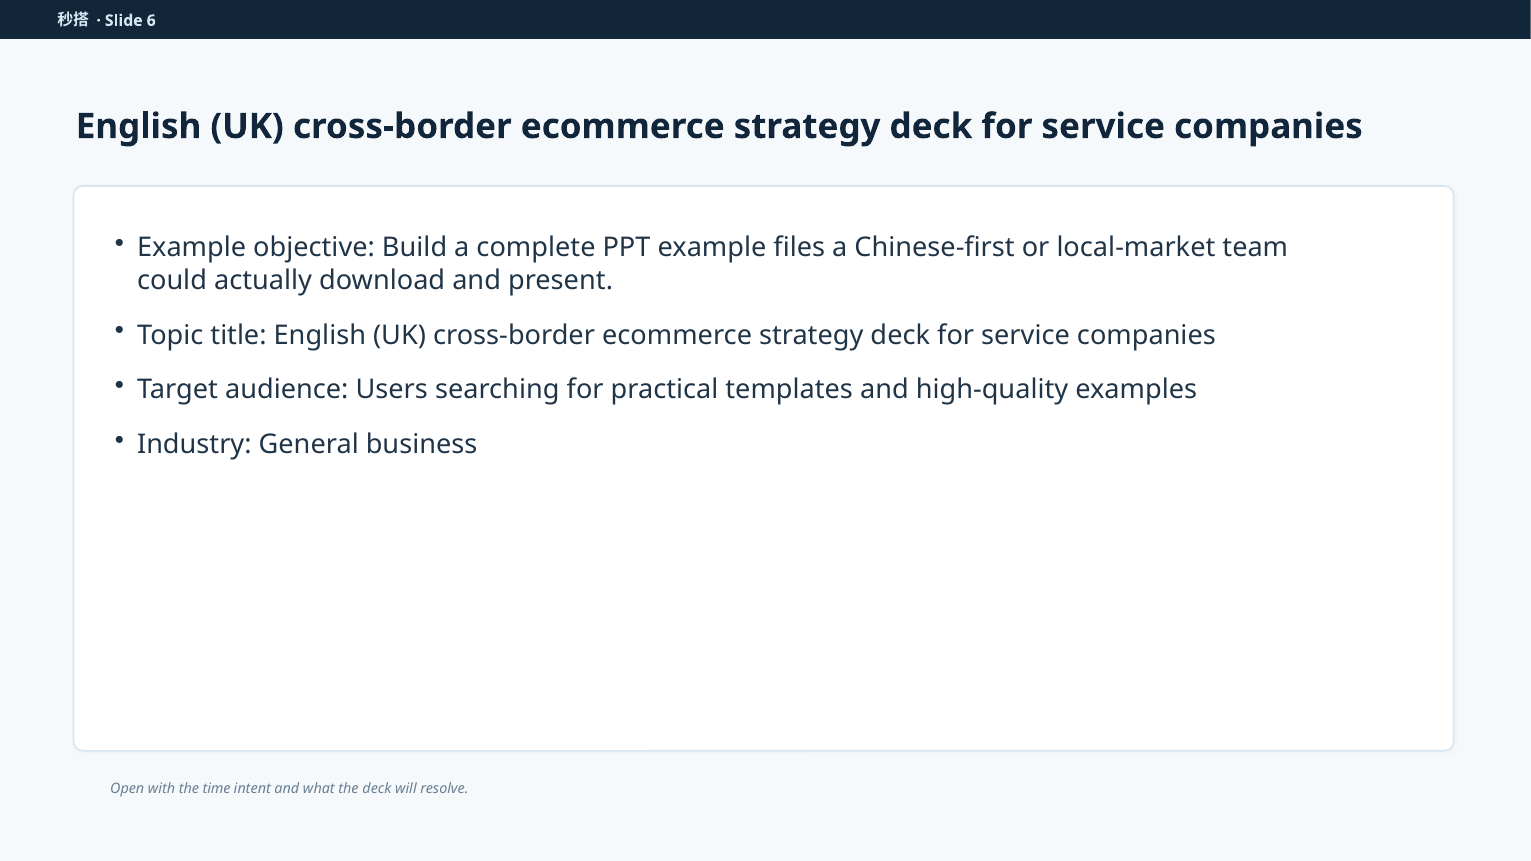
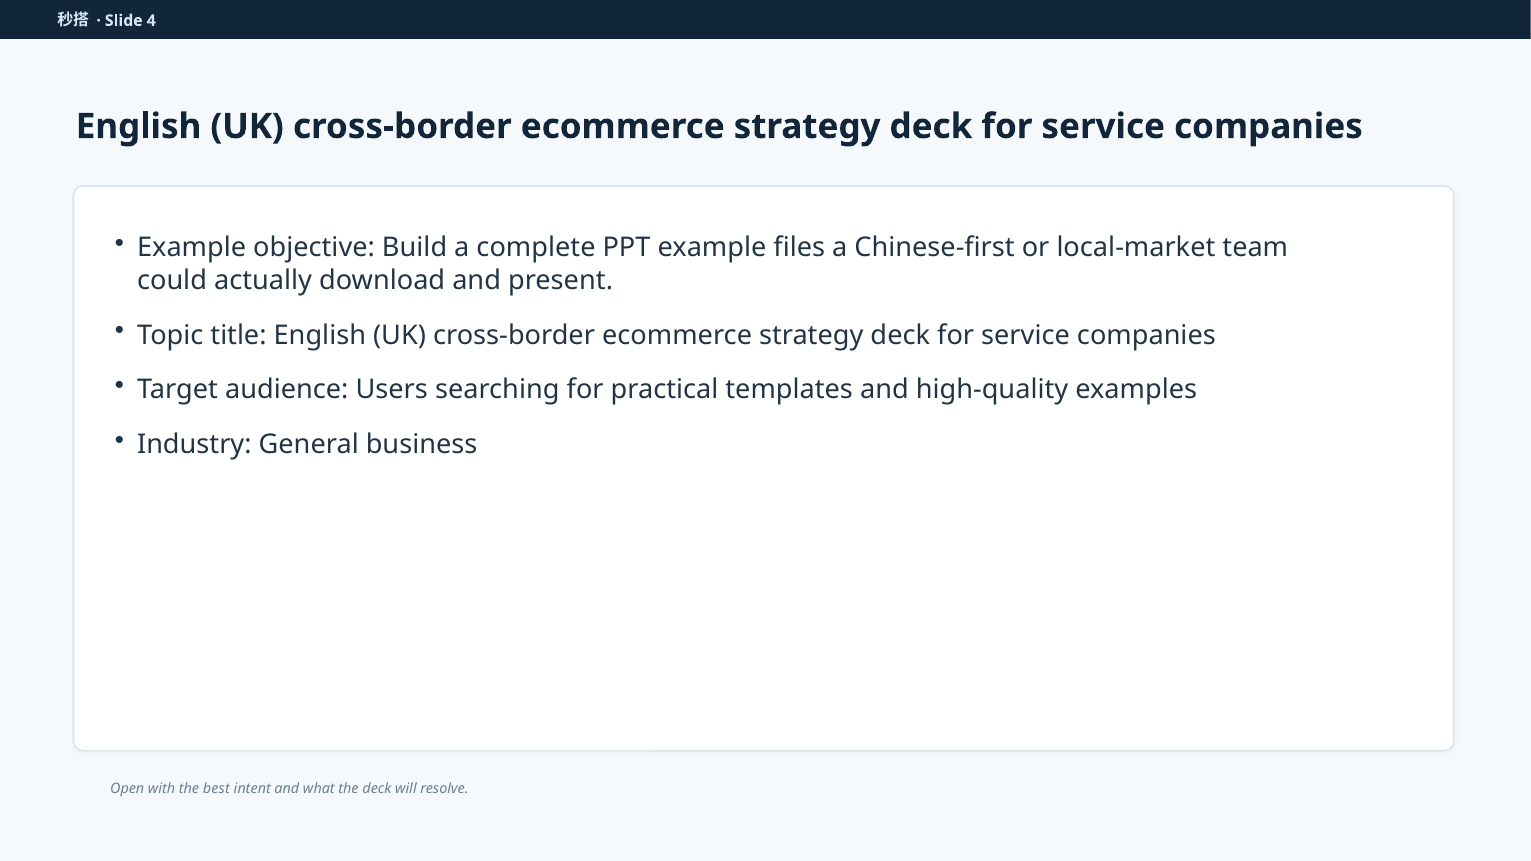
6: 6 -> 4
time: time -> best
